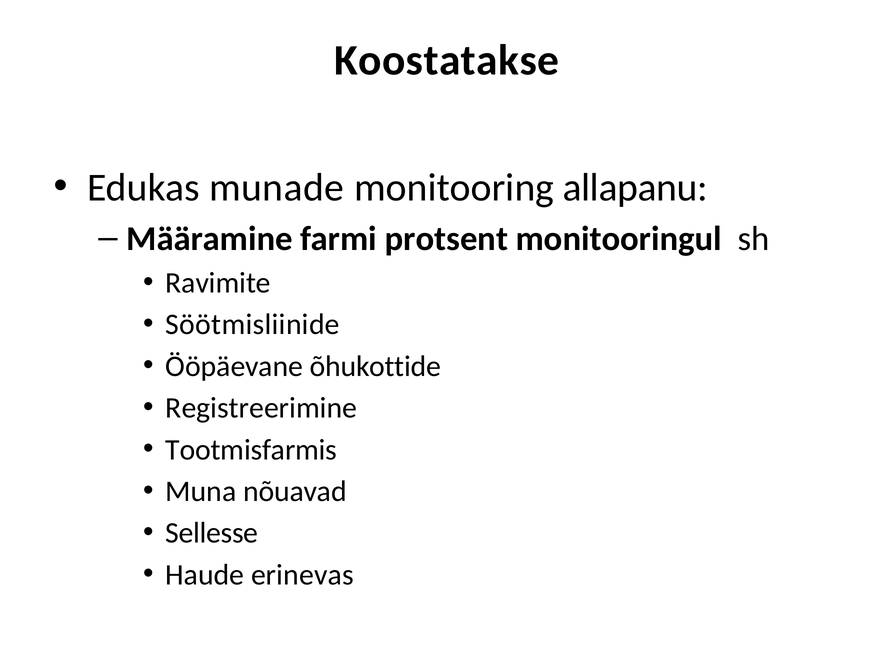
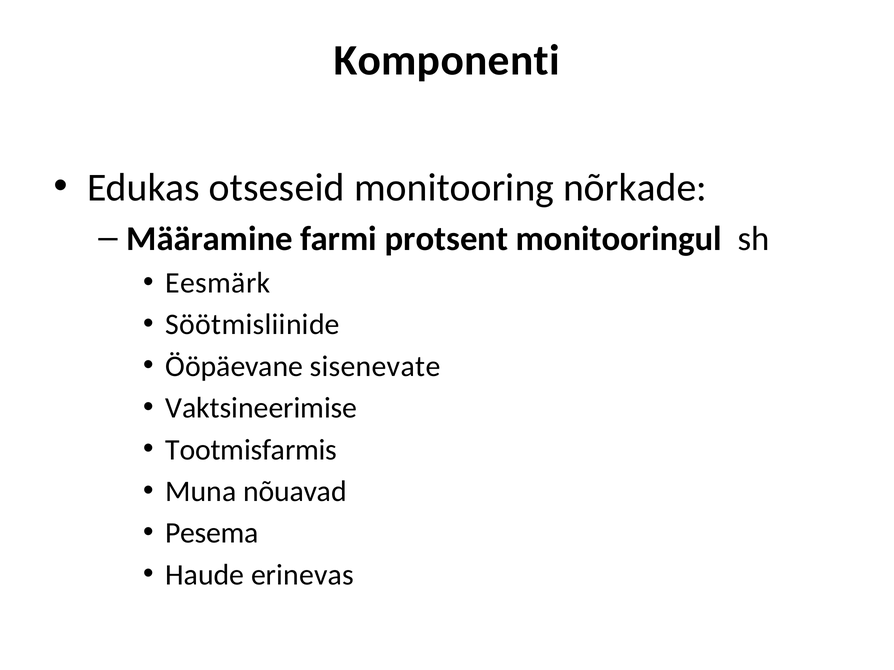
Koostatakse: Koostatakse -> Komponenti
munade: munade -> otseseid
allapanu: allapanu -> nõrkade
Ravimite: Ravimite -> Eesmärk
õhukottide: õhukottide -> sisenevate
Registreerimine: Registreerimine -> Vaktsineerimise
Sellesse: Sellesse -> Pesema
